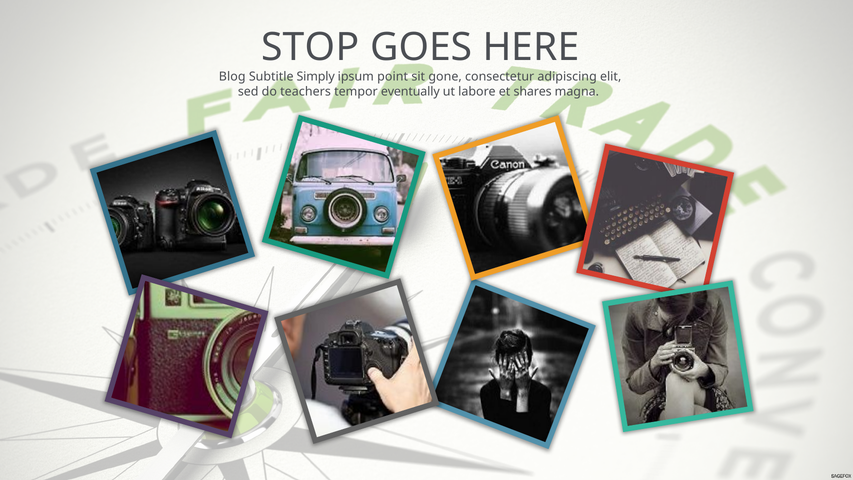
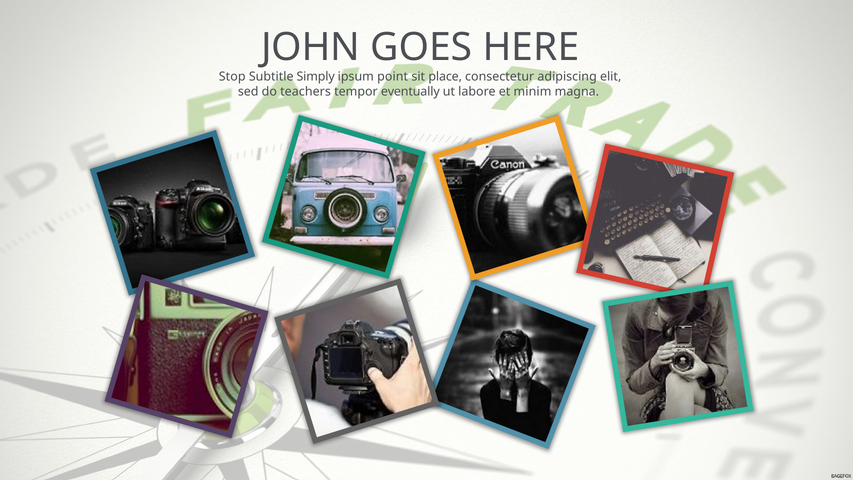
STOP: STOP -> JOHN
Blog: Blog -> Stop
gone: gone -> place
shares: shares -> minim
